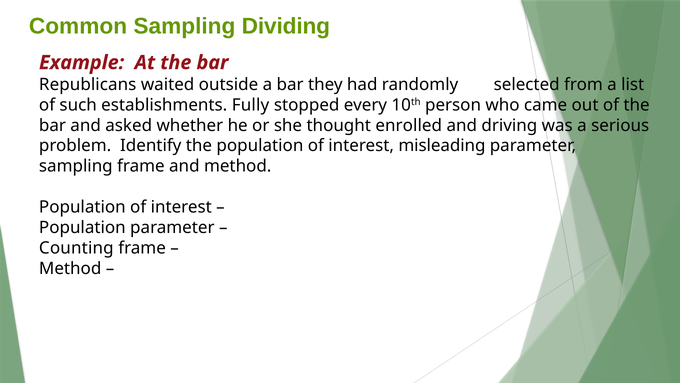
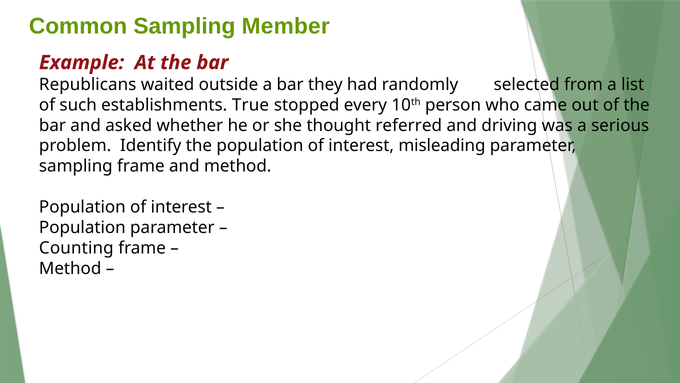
Dividing: Dividing -> Member
Fully: Fully -> True
enrolled: enrolled -> referred
